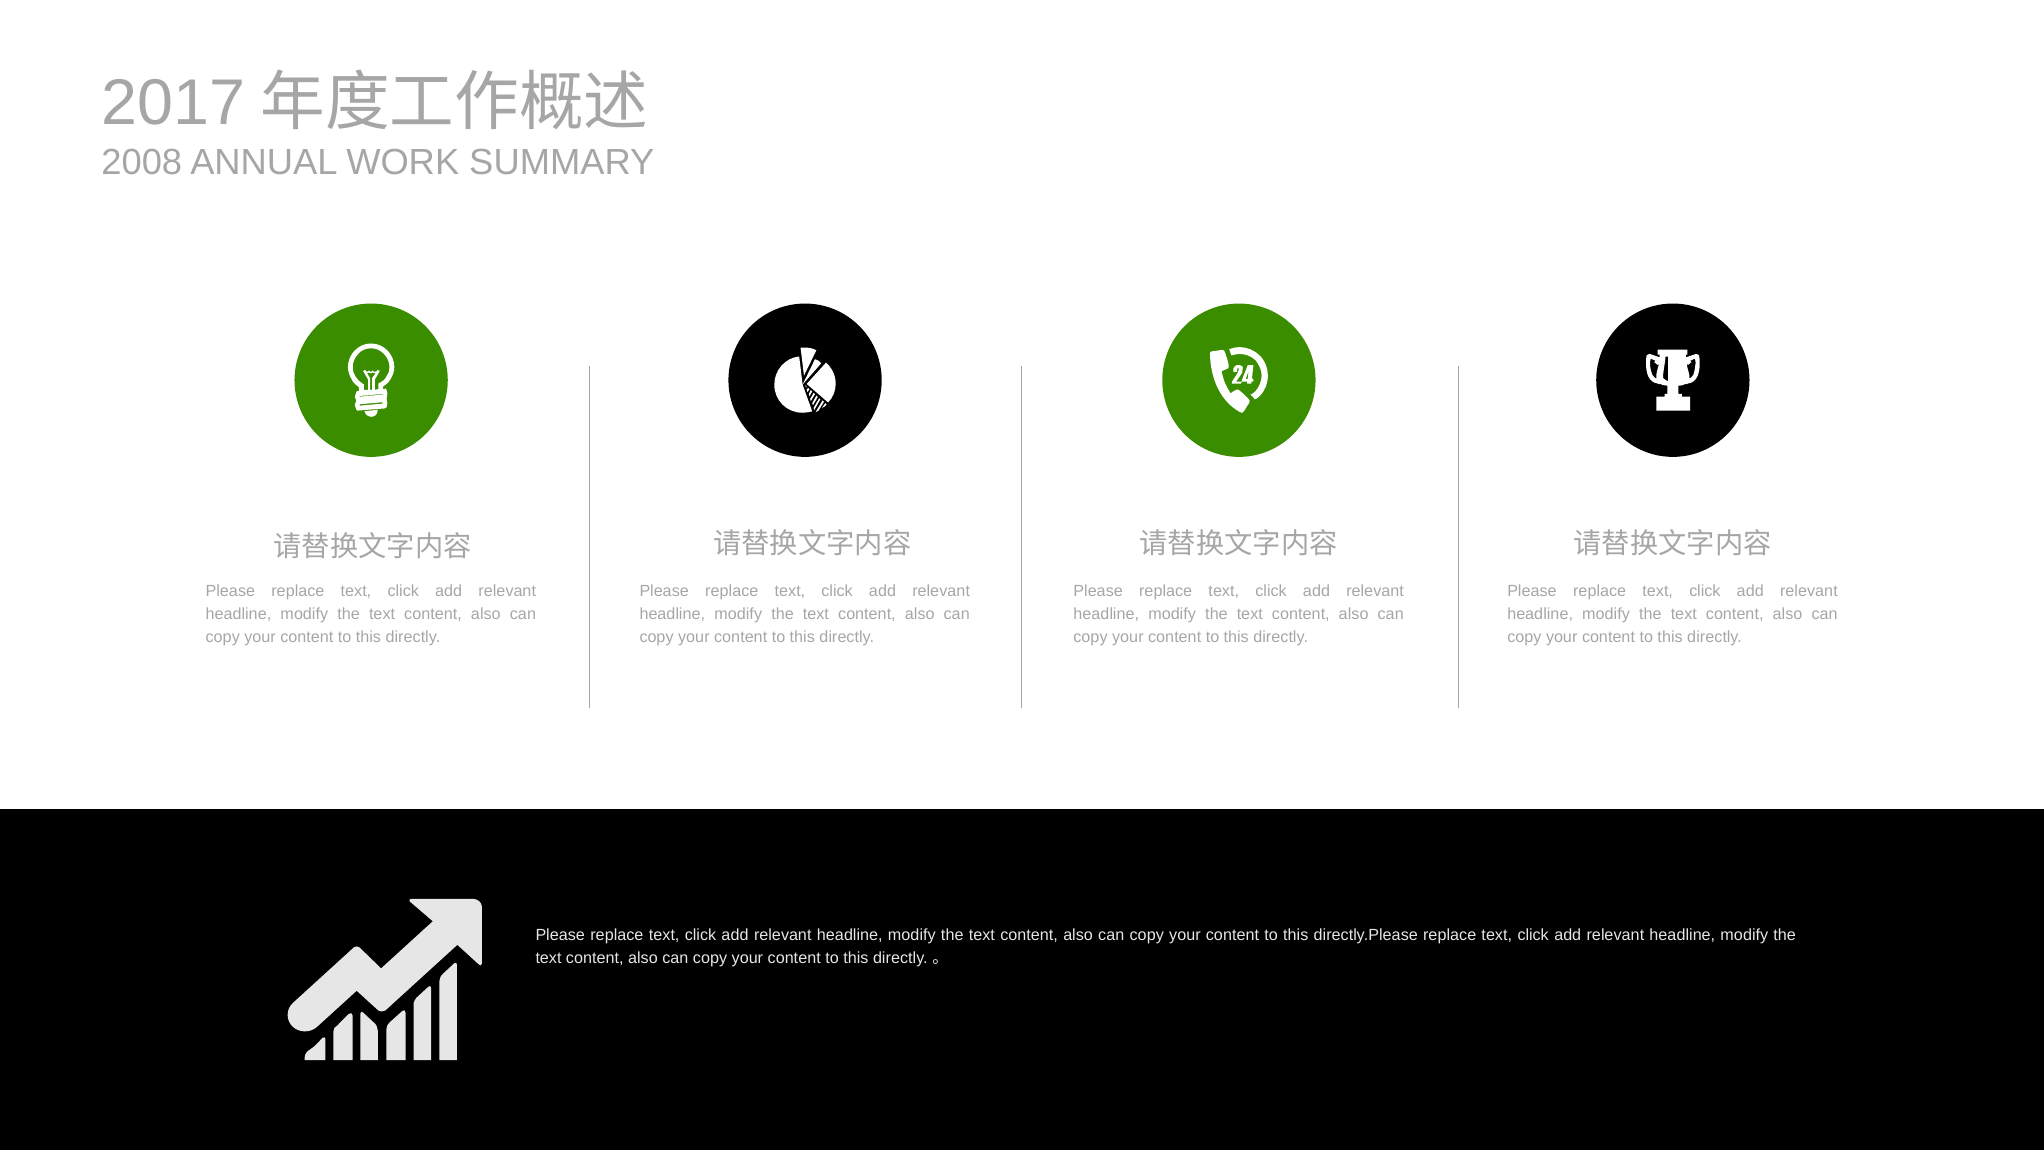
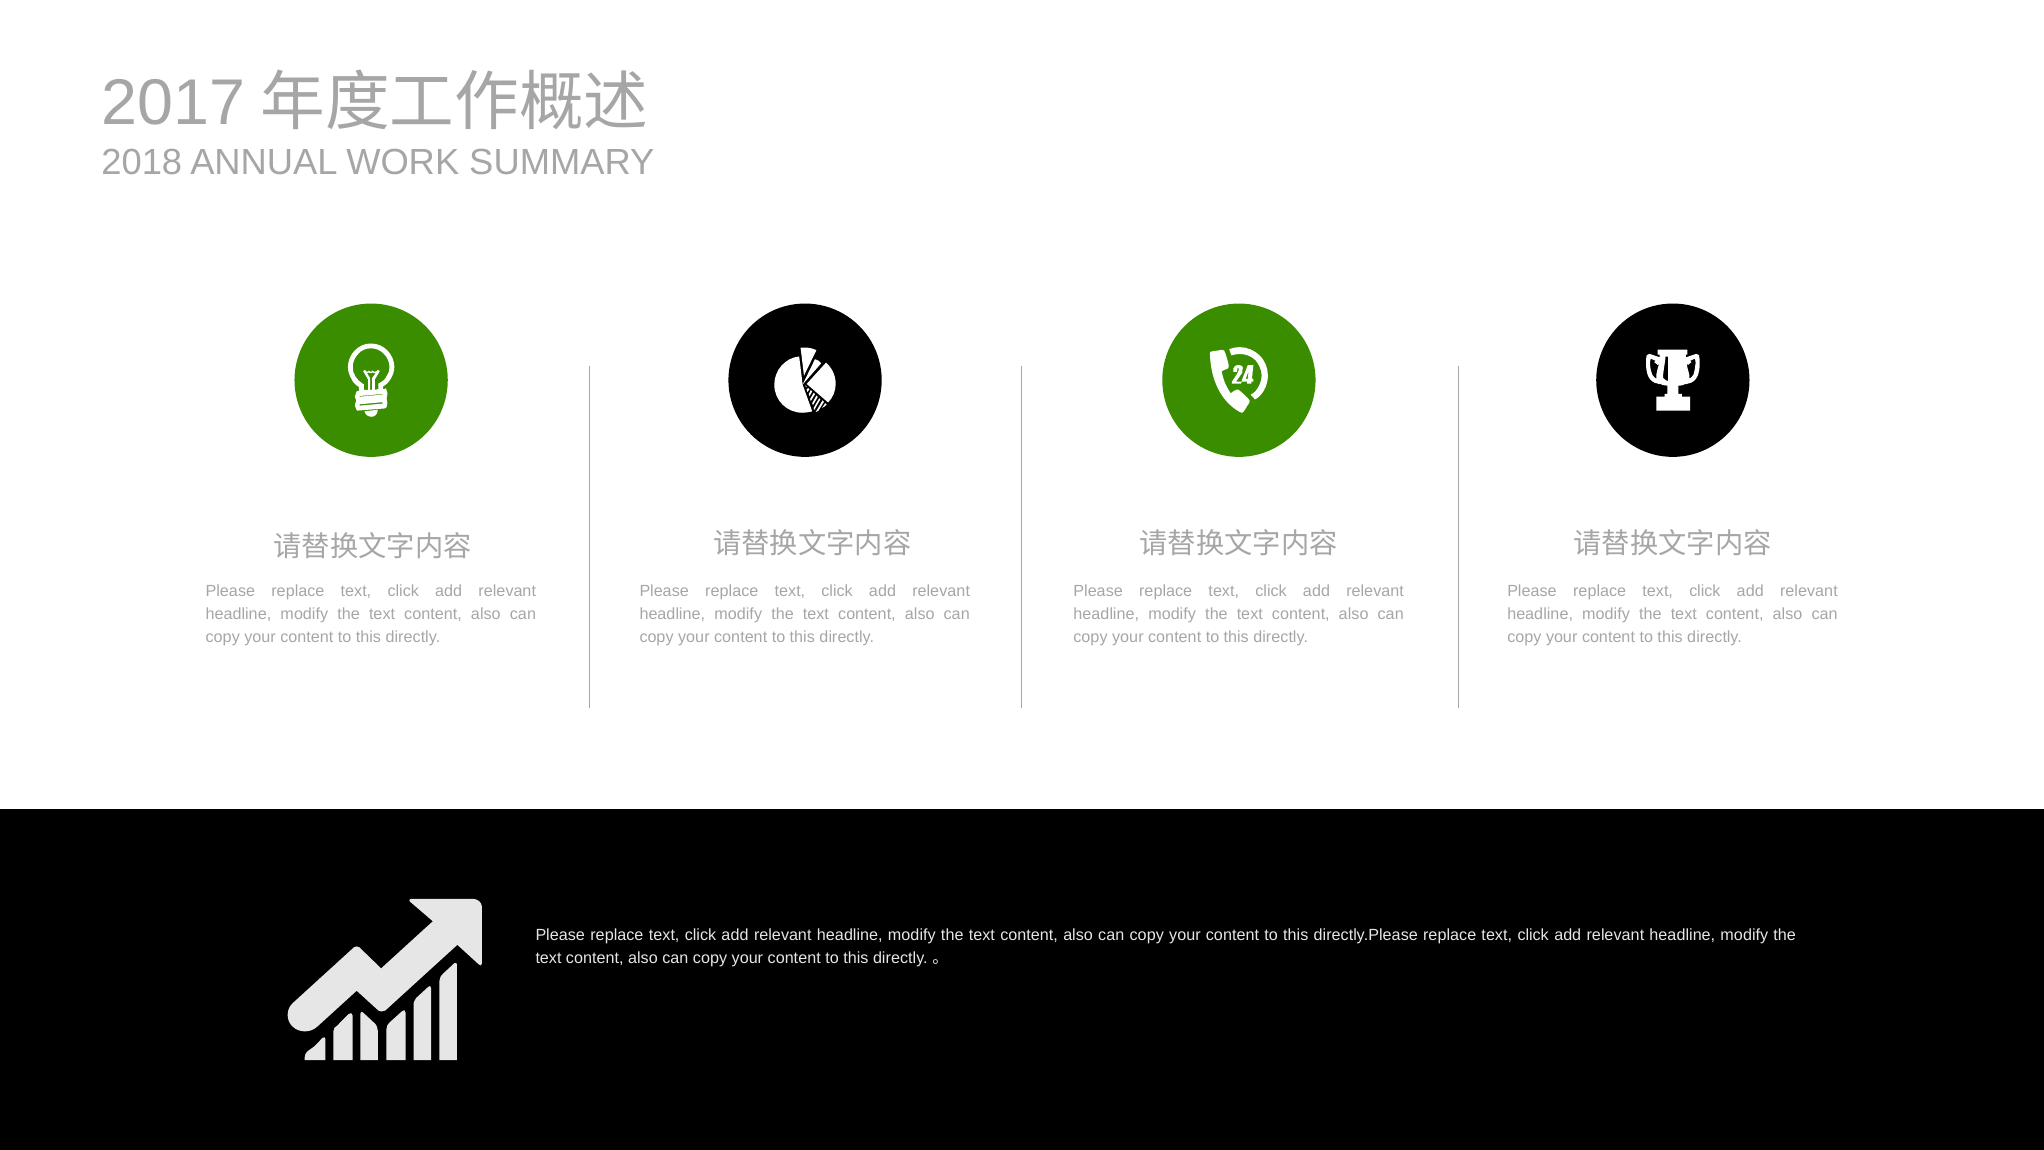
2008: 2008 -> 2018
